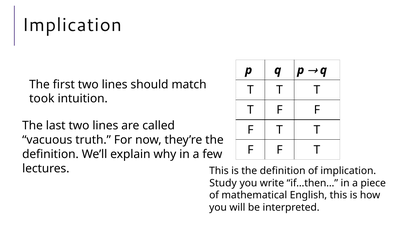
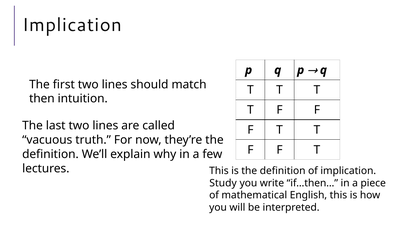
took: took -> then
